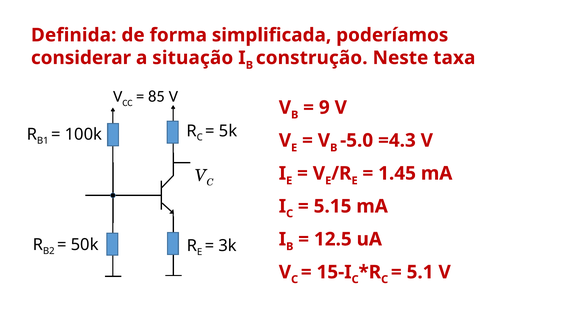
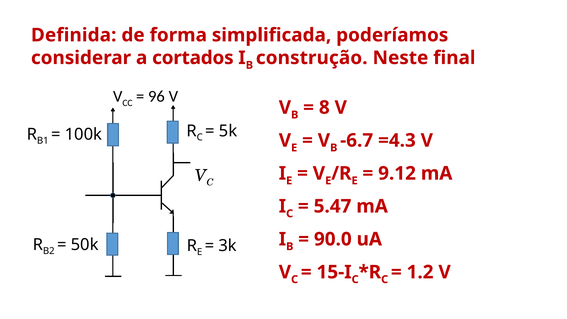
situação: situação -> cortados
taxa: taxa -> final
85: 85 -> 96
9: 9 -> 8
-5.0: -5.0 -> -6.7
1.45: 1.45 -> 9.12
5.15: 5.15 -> 5.47
12.5: 12.5 -> 90.0
5.1: 5.1 -> 1.2
